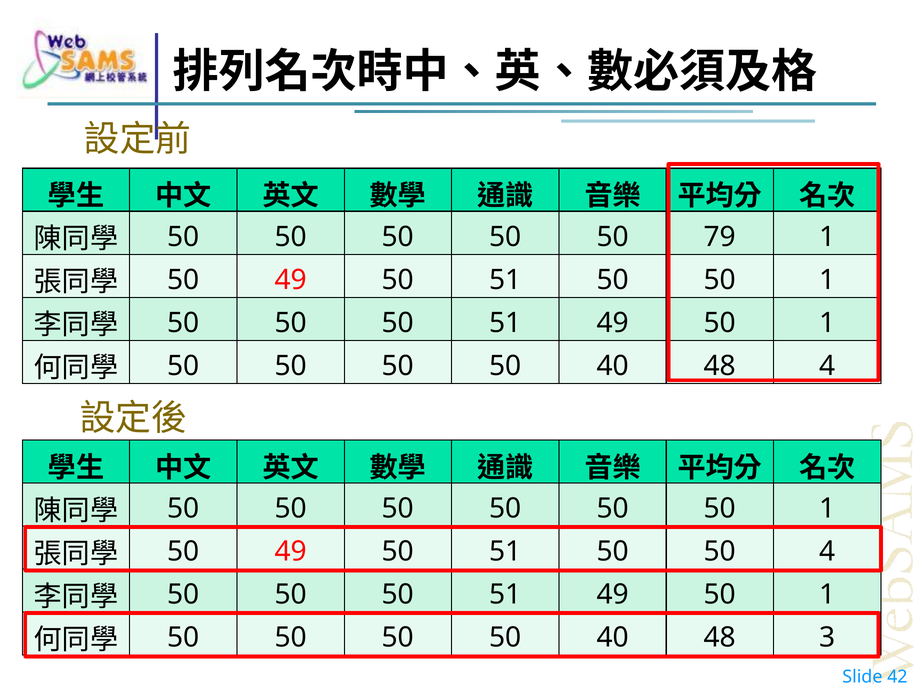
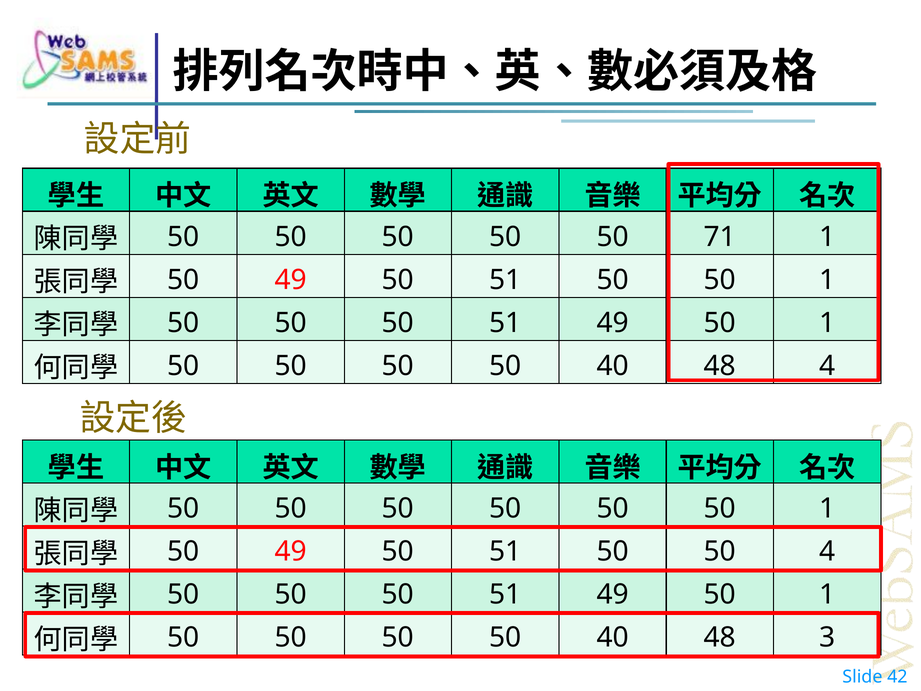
79: 79 -> 71
